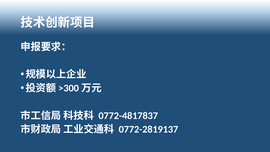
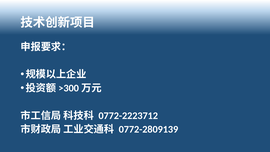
0772-4817837: 0772-4817837 -> 0772-2223712
0772-2819137: 0772-2819137 -> 0772-2809139
